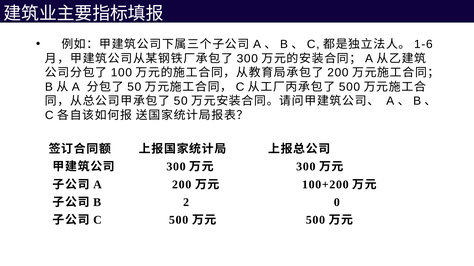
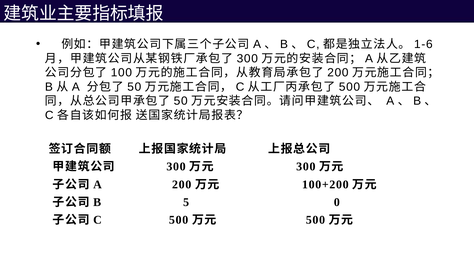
2: 2 -> 5
